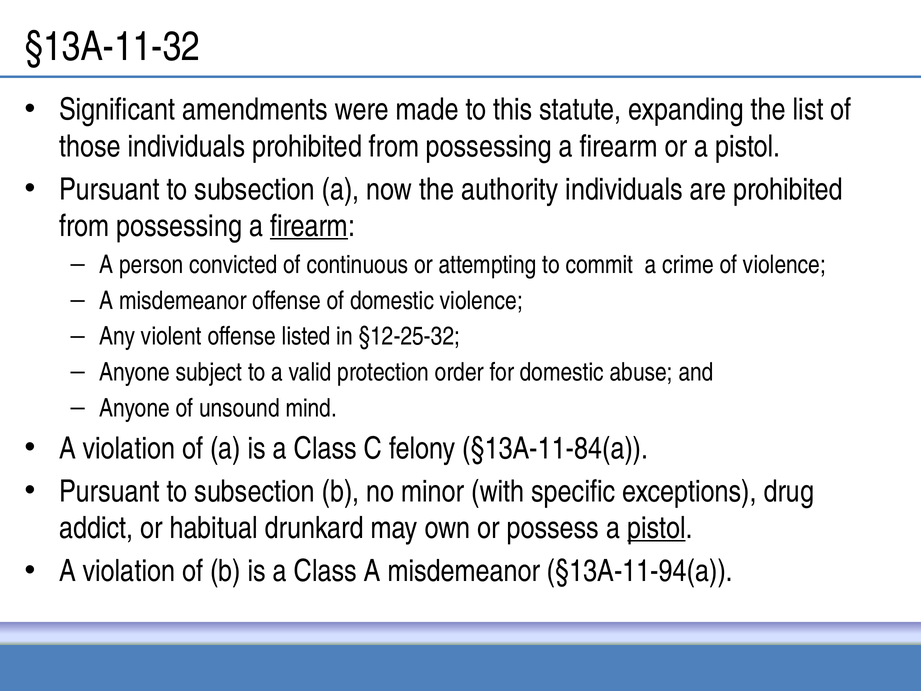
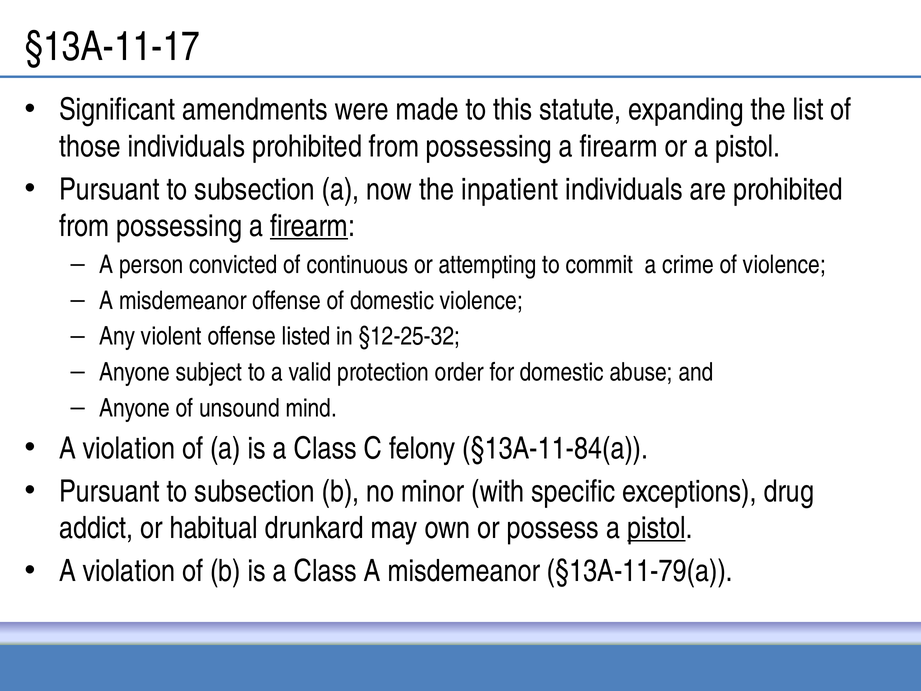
§13A-11-32: §13A-11-32 -> §13A-11-17
authority: authority -> inpatient
§13A-11-94(a: §13A-11-94(a -> §13A-11-79(a
